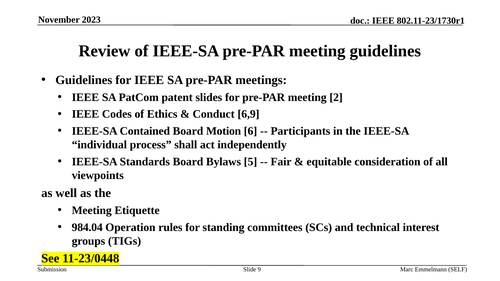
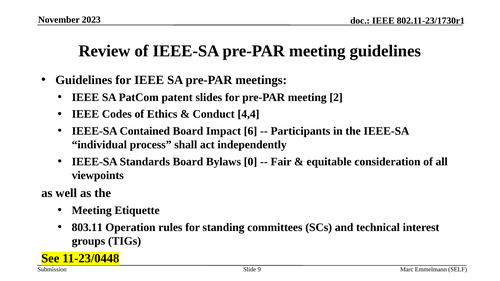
6,9: 6,9 -> 4,4
Motion: Motion -> Impact
5: 5 -> 0
984.04: 984.04 -> 803.11
